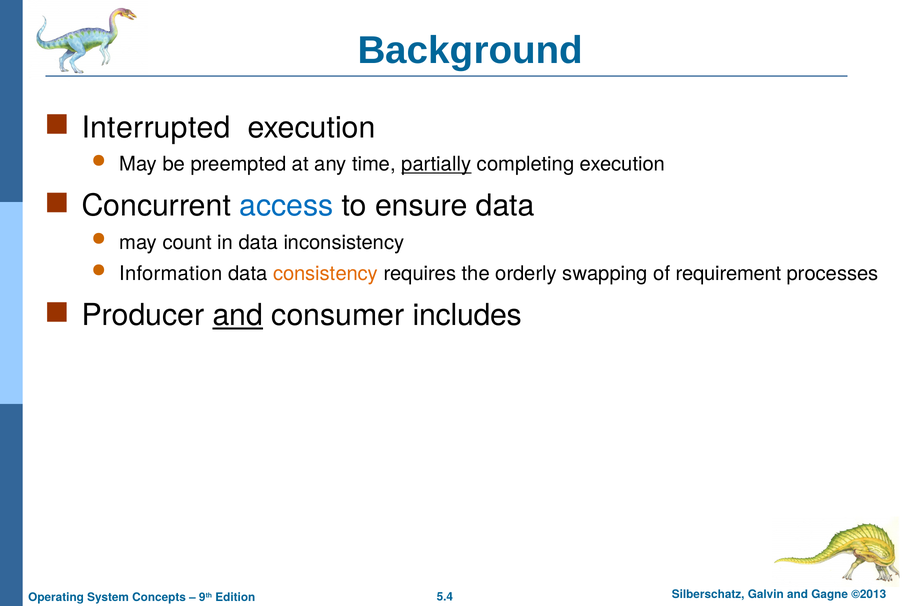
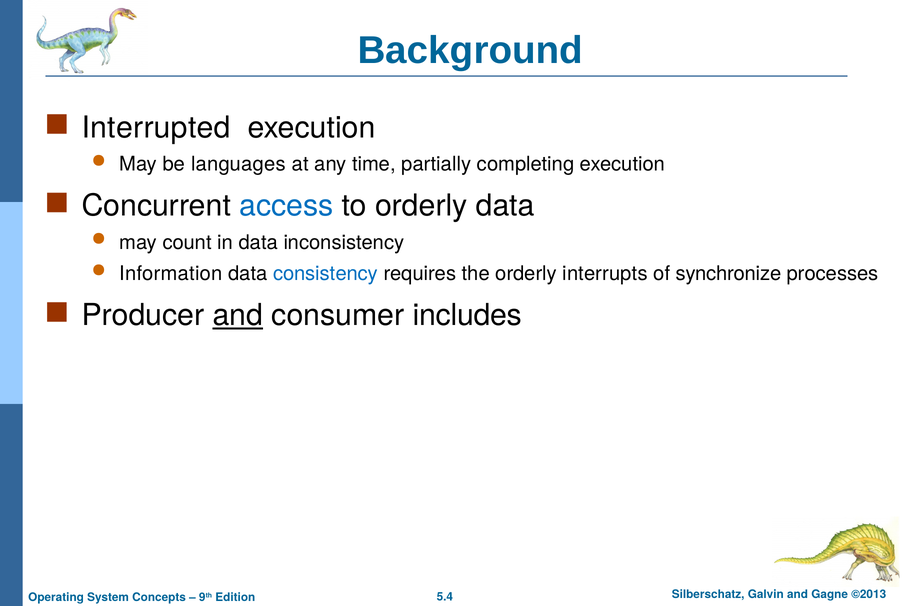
preempted: preempted -> languages
partially underline: present -> none
to ensure: ensure -> orderly
consistency colour: orange -> blue
swapping: swapping -> interrupts
requirement: requirement -> synchronize
